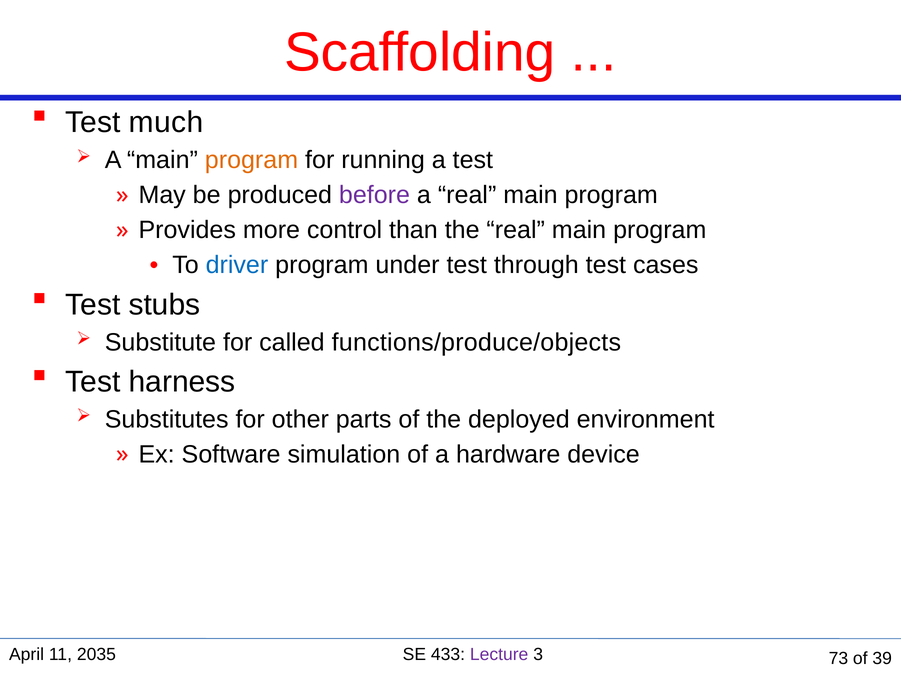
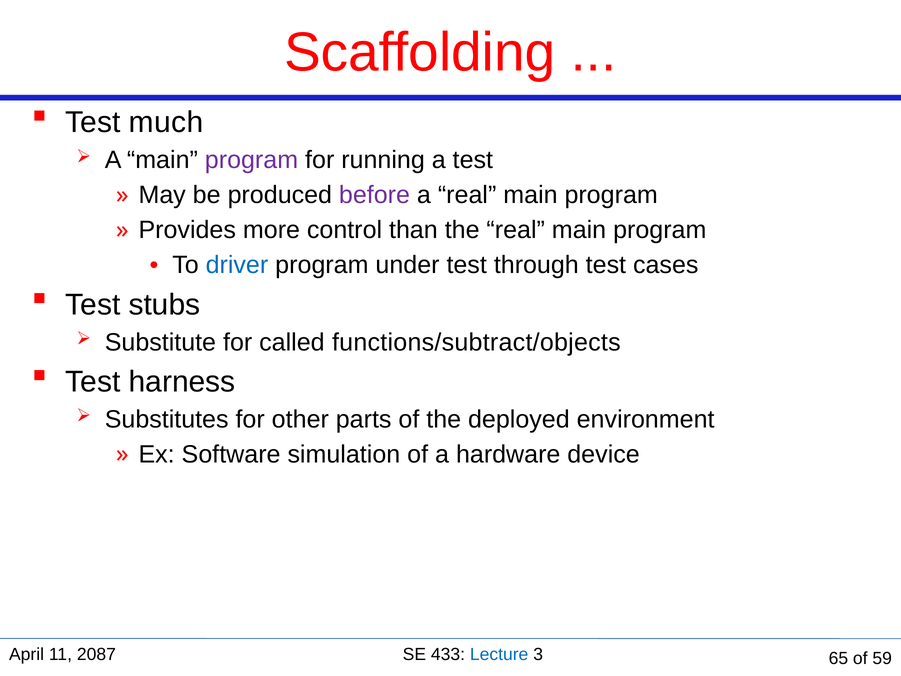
program at (251, 160) colour: orange -> purple
functions/produce/objects: functions/produce/objects -> functions/subtract/objects
2035: 2035 -> 2087
Lecture colour: purple -> blue
73: 73 -> 65
39: 39 -> 59
